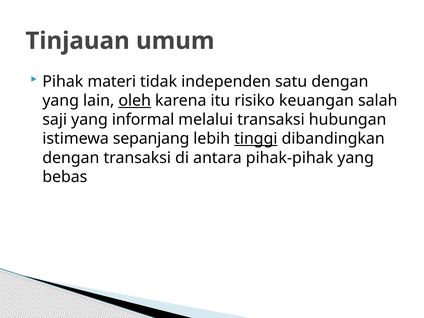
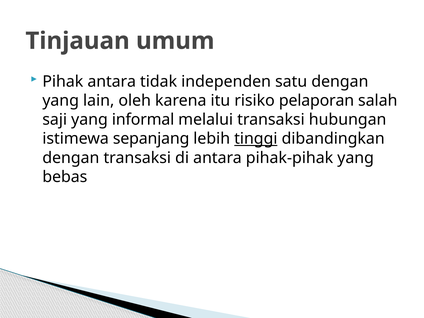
Pihak materi: materi -> antara
oleh underline: present -> none
keuangan: keuangan -> pelaporan
